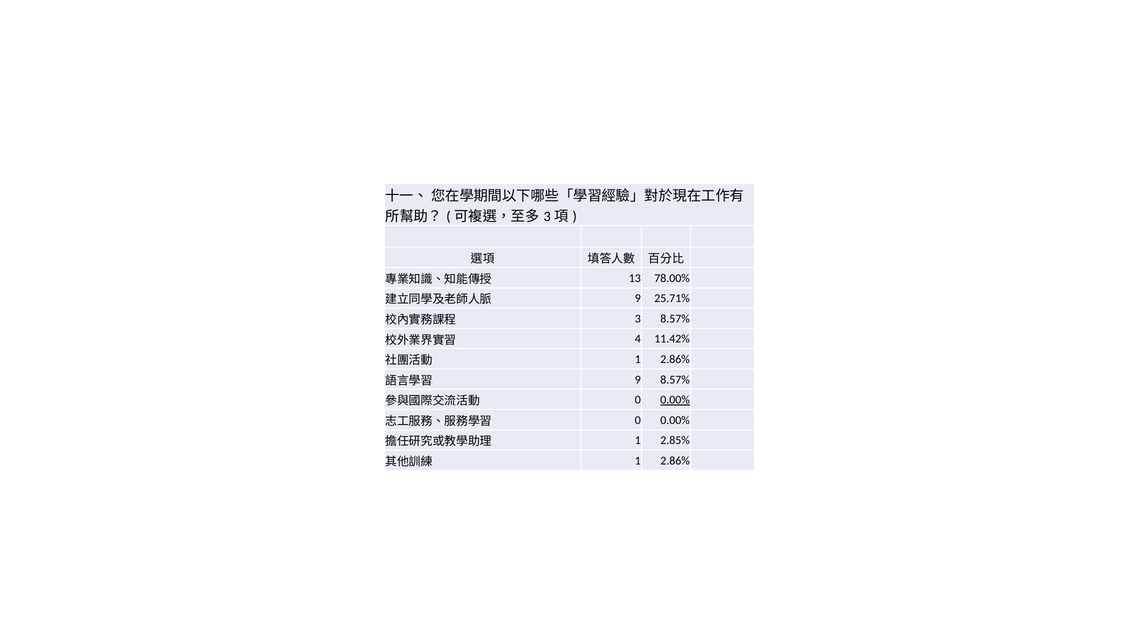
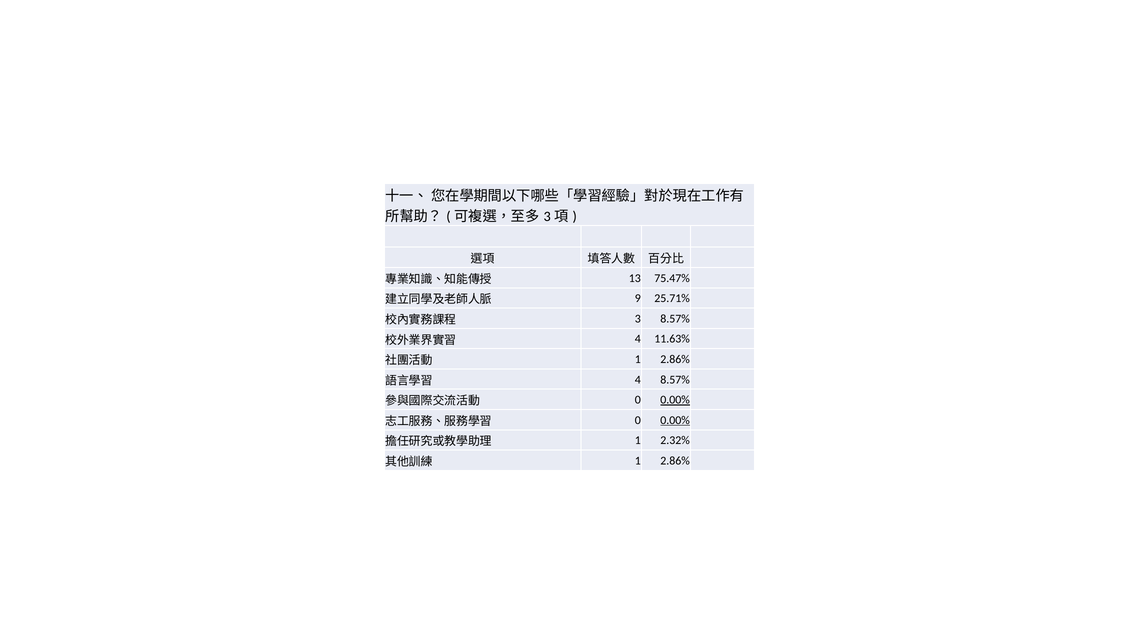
78.00%: 78.00% -> 75.47%
11.42%: 11.42% -> 11.63%
9 at (638, 379): 9 -> 4
0.00% at (675, 420) underline: none -> present
2.85%: 2.85% -> 2.32%
